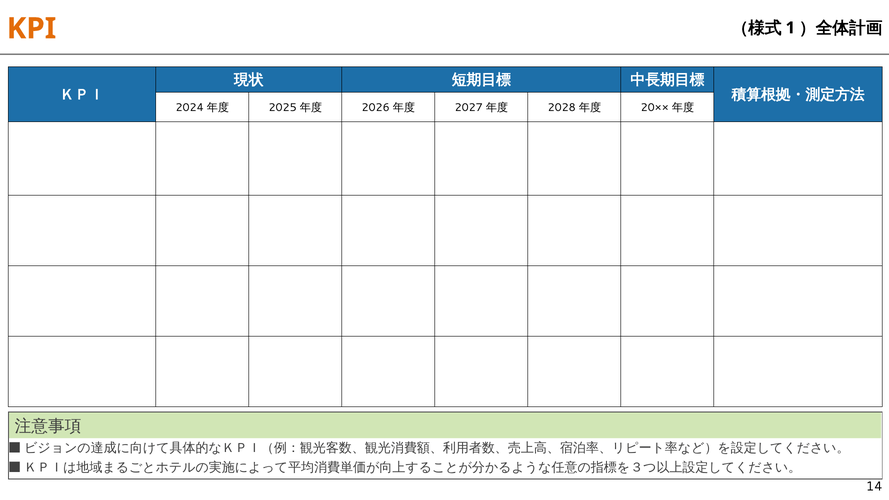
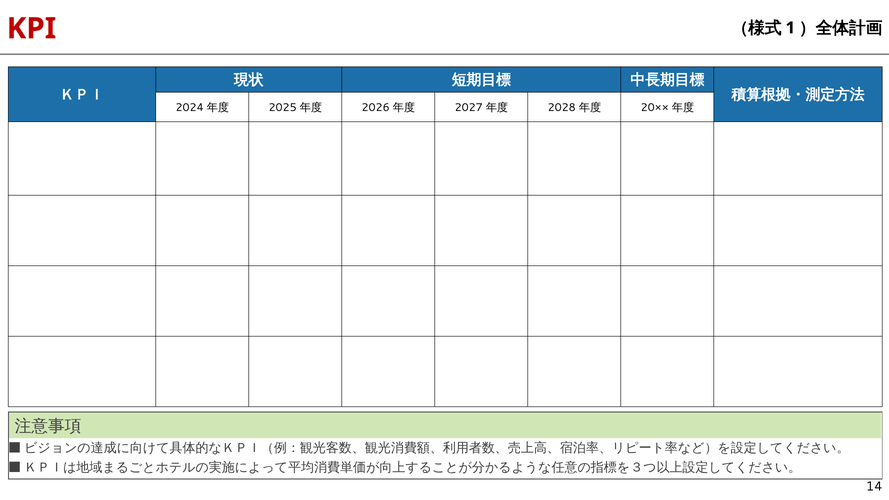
KPI colour: orange -> red
